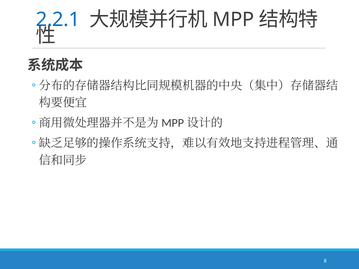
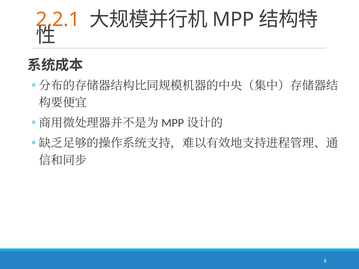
2.2.1 colour: blue -> orange
